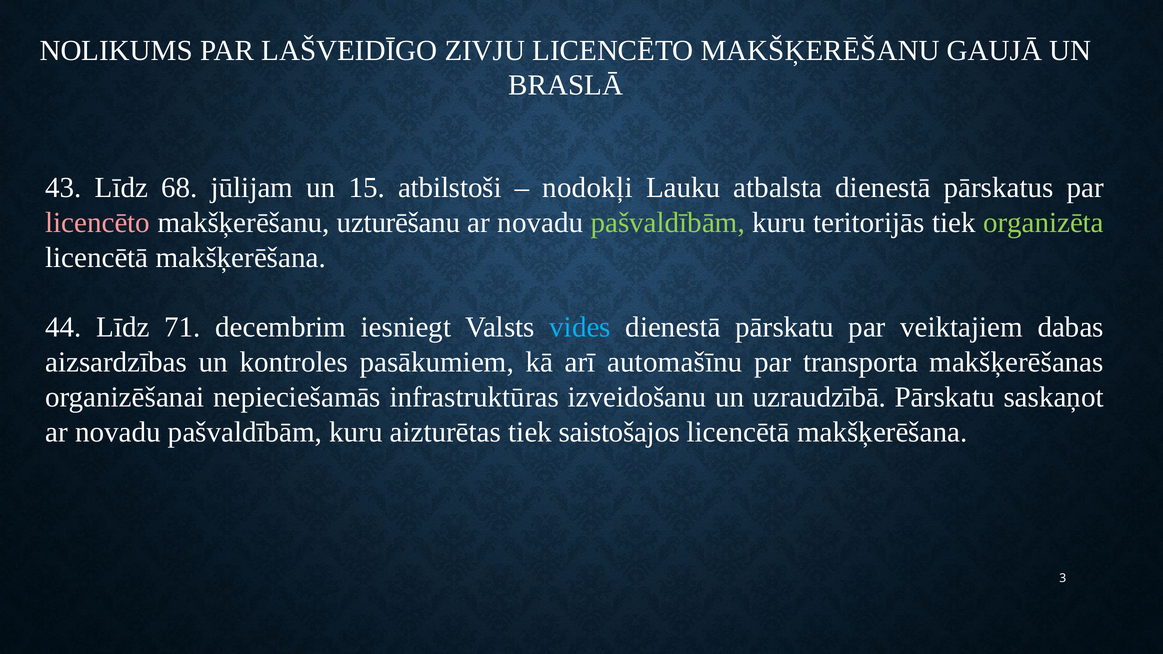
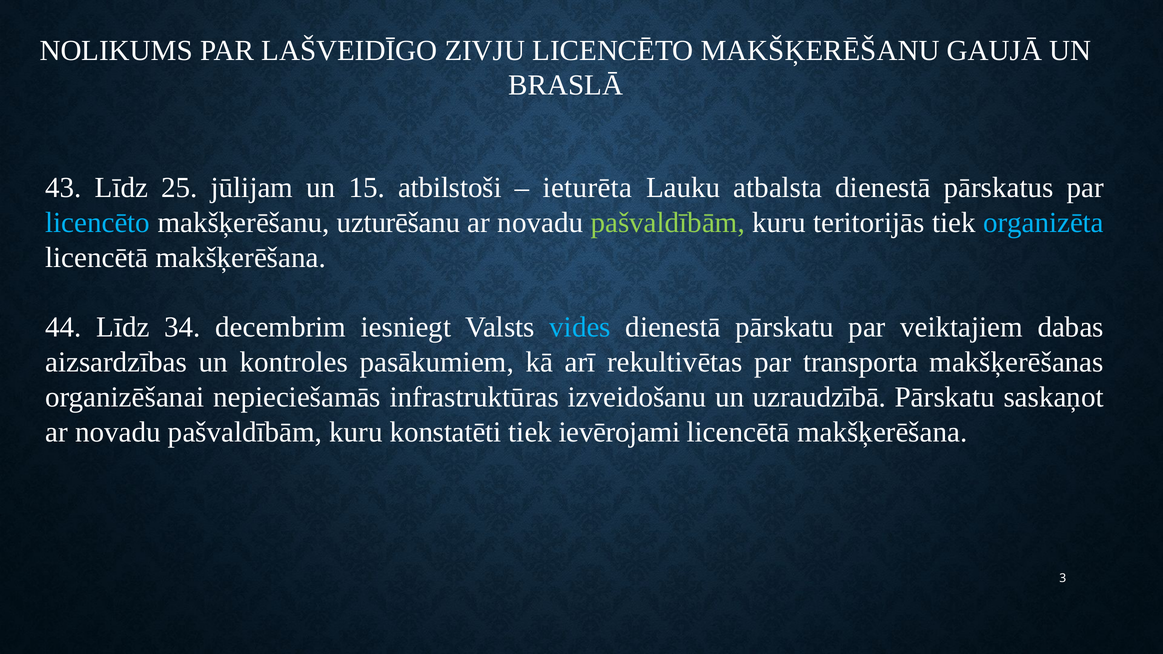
68: 68 -> 25
nodokļi: nodokļi -> ieturēta
licencēto at (98, 223) colour: pink -> light blue
organizēta colour: light green -> light blue
71: 71 -> 34
automašīnu: automašīnu -> rekultivētas
aizturētas: aizturētas -> konstatēti
saistošajos: saistošajos -> ievērojami
